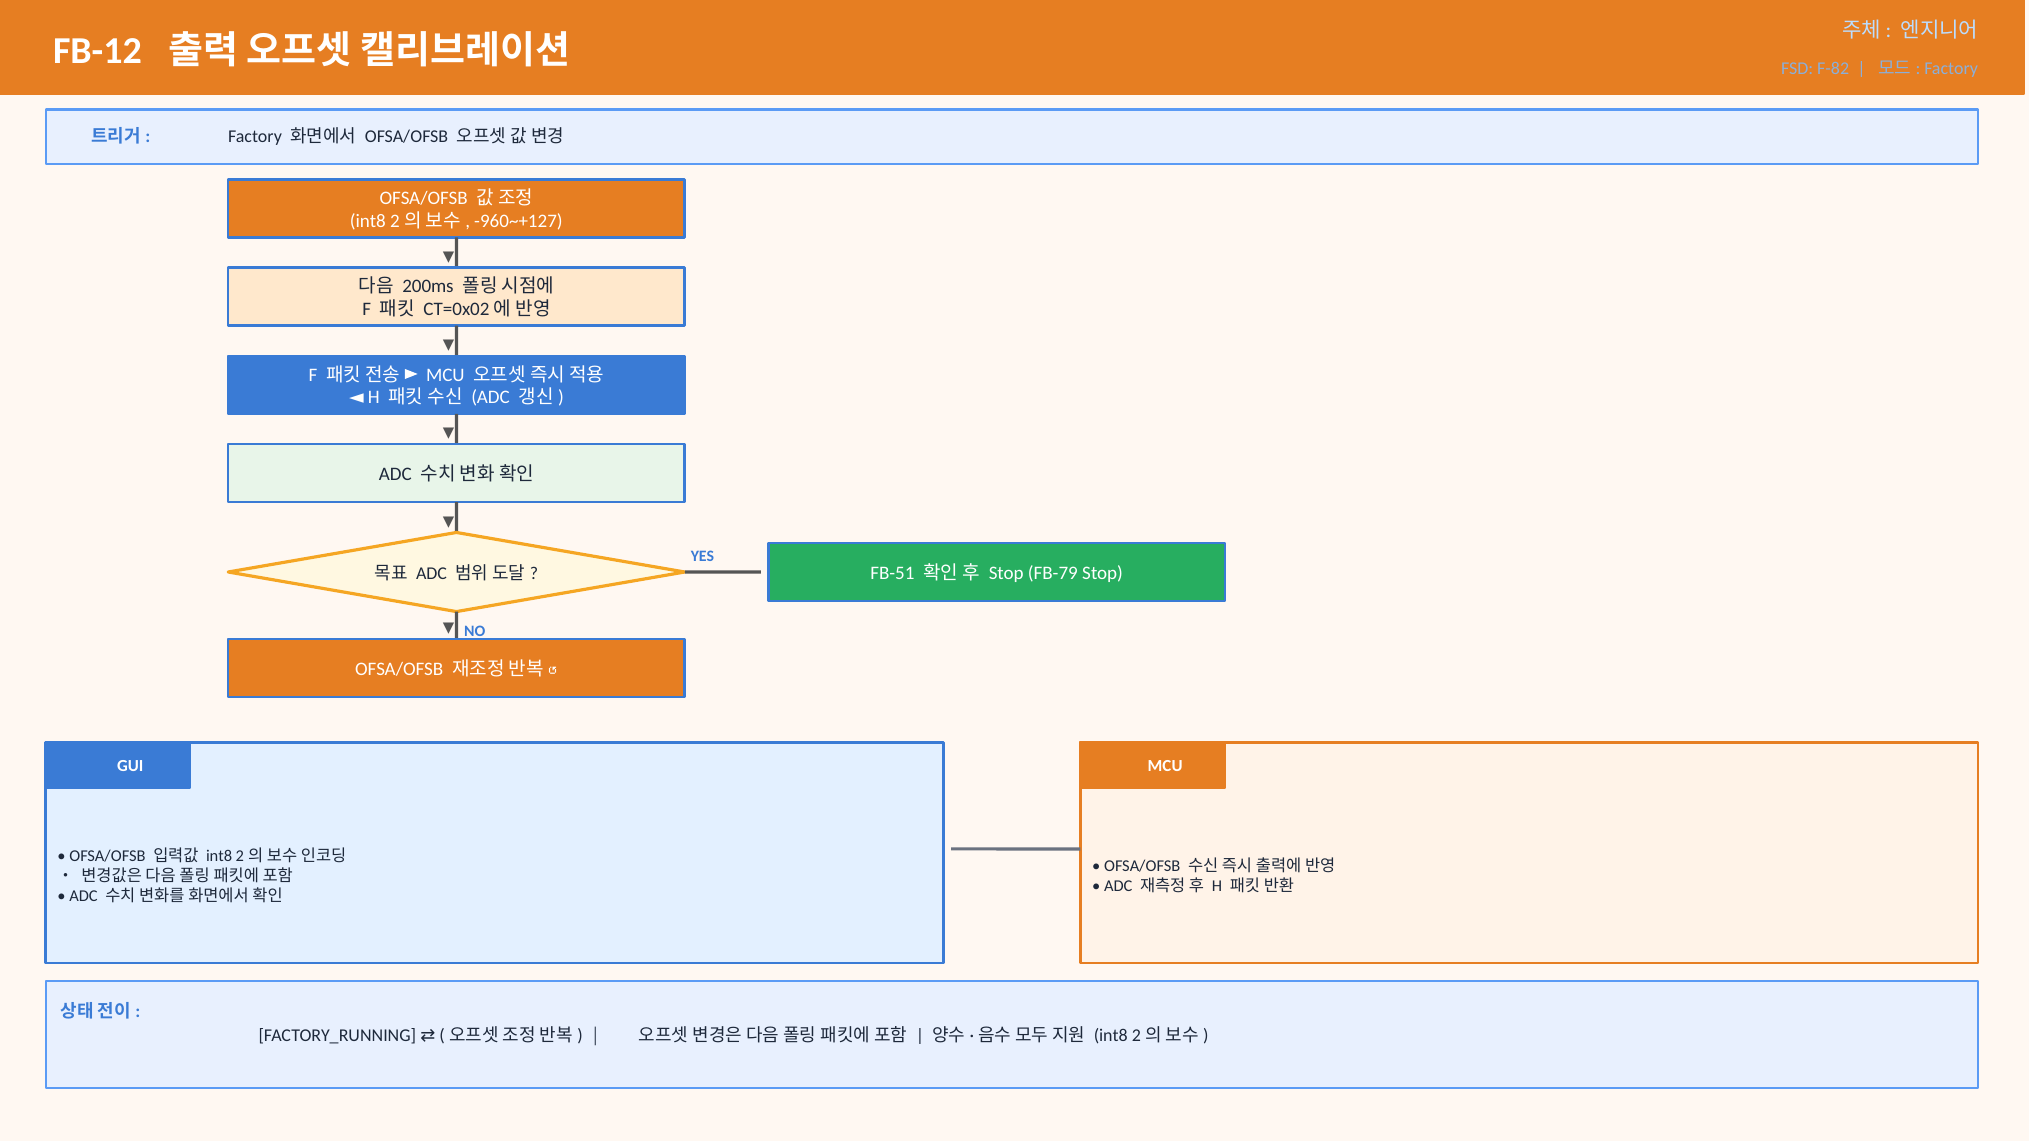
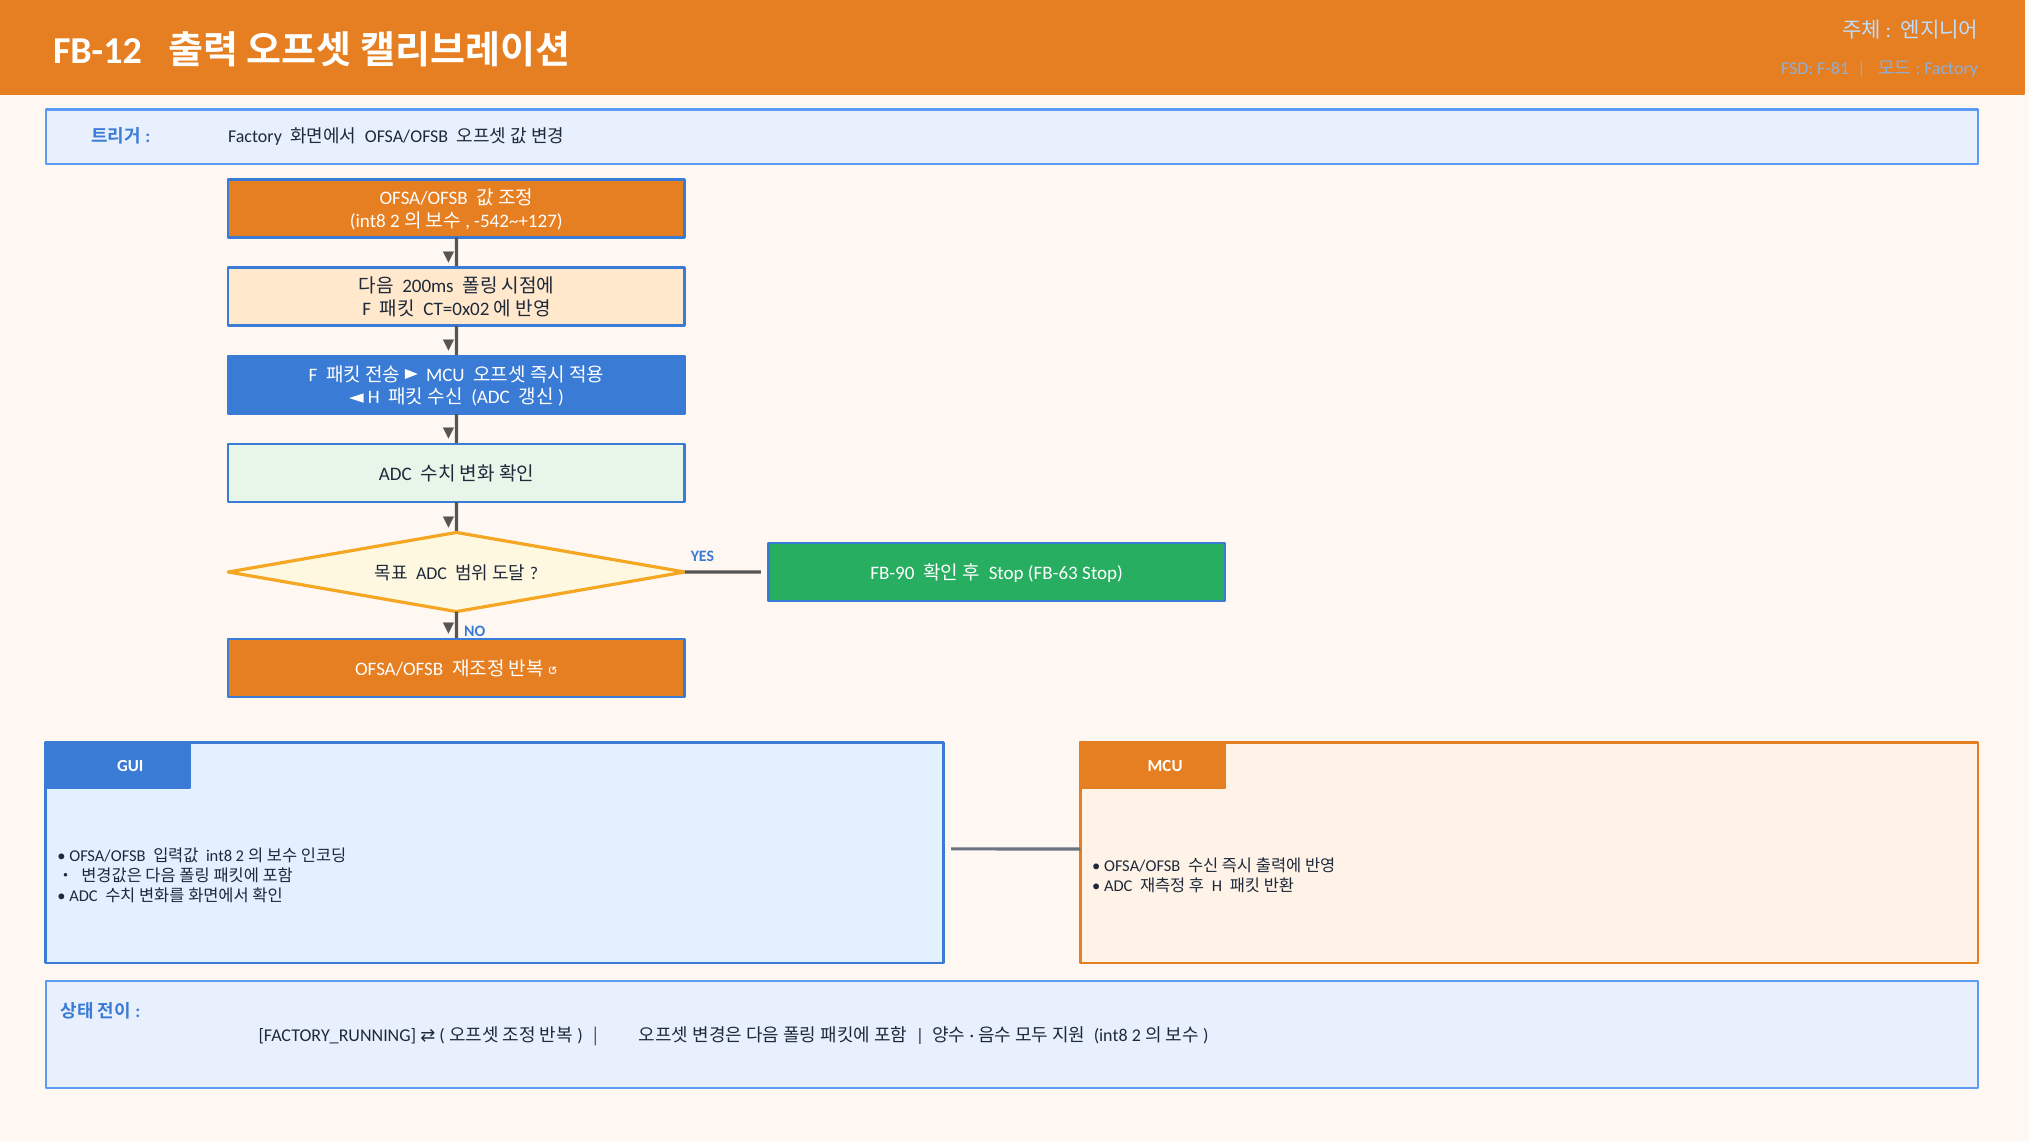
F-82: F-82 -> F-81
-960~+127: -960~+127 -> -542~+127
FB-51: FB-51 -> FB-90
FB-79: FB-79 -> FB-63
